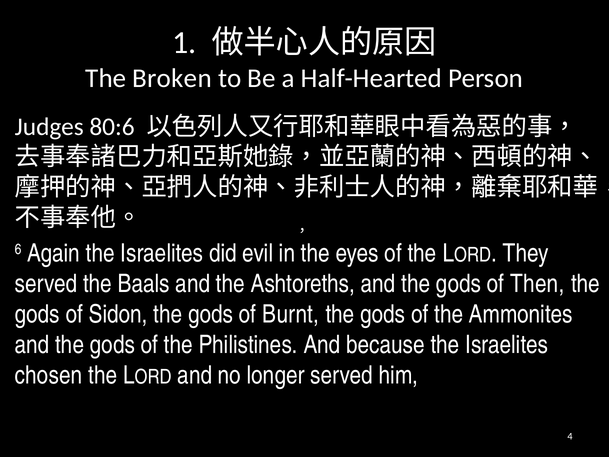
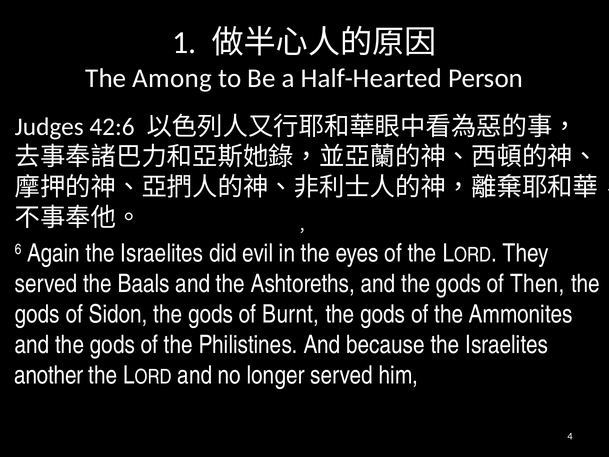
Broken: Broken -> Among
80:6: 80:6 -> 42:6
chosen: chosen -> another
